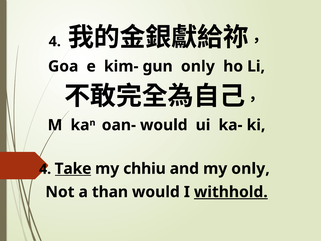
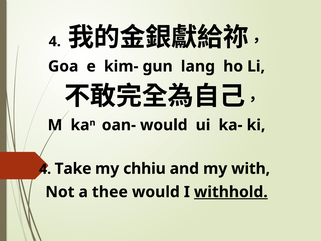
gun only: only -> lang
Take underline: present -> none
my only: only -> with
than: than -> thee
